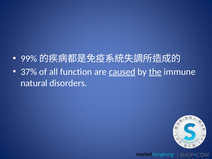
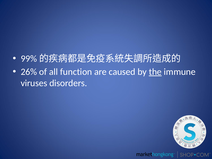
37%: 37% -> 26%
caused underline: present -> none
natural: natural -> viruses
